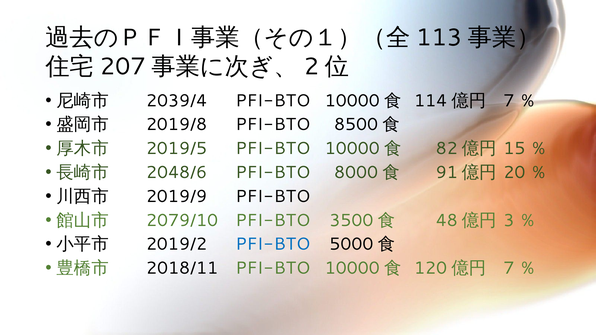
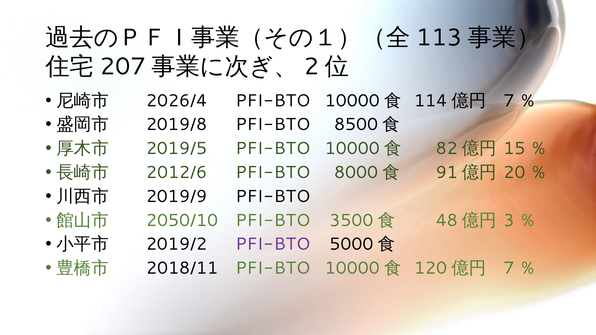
2039/4: 2039/4 -> 2026/4
2048/6: 2048/6 -> 2012/6
2079/10: 2079/10 -> 2050/10
PFI-BTO at (273, 244) colour: blue -> purple
